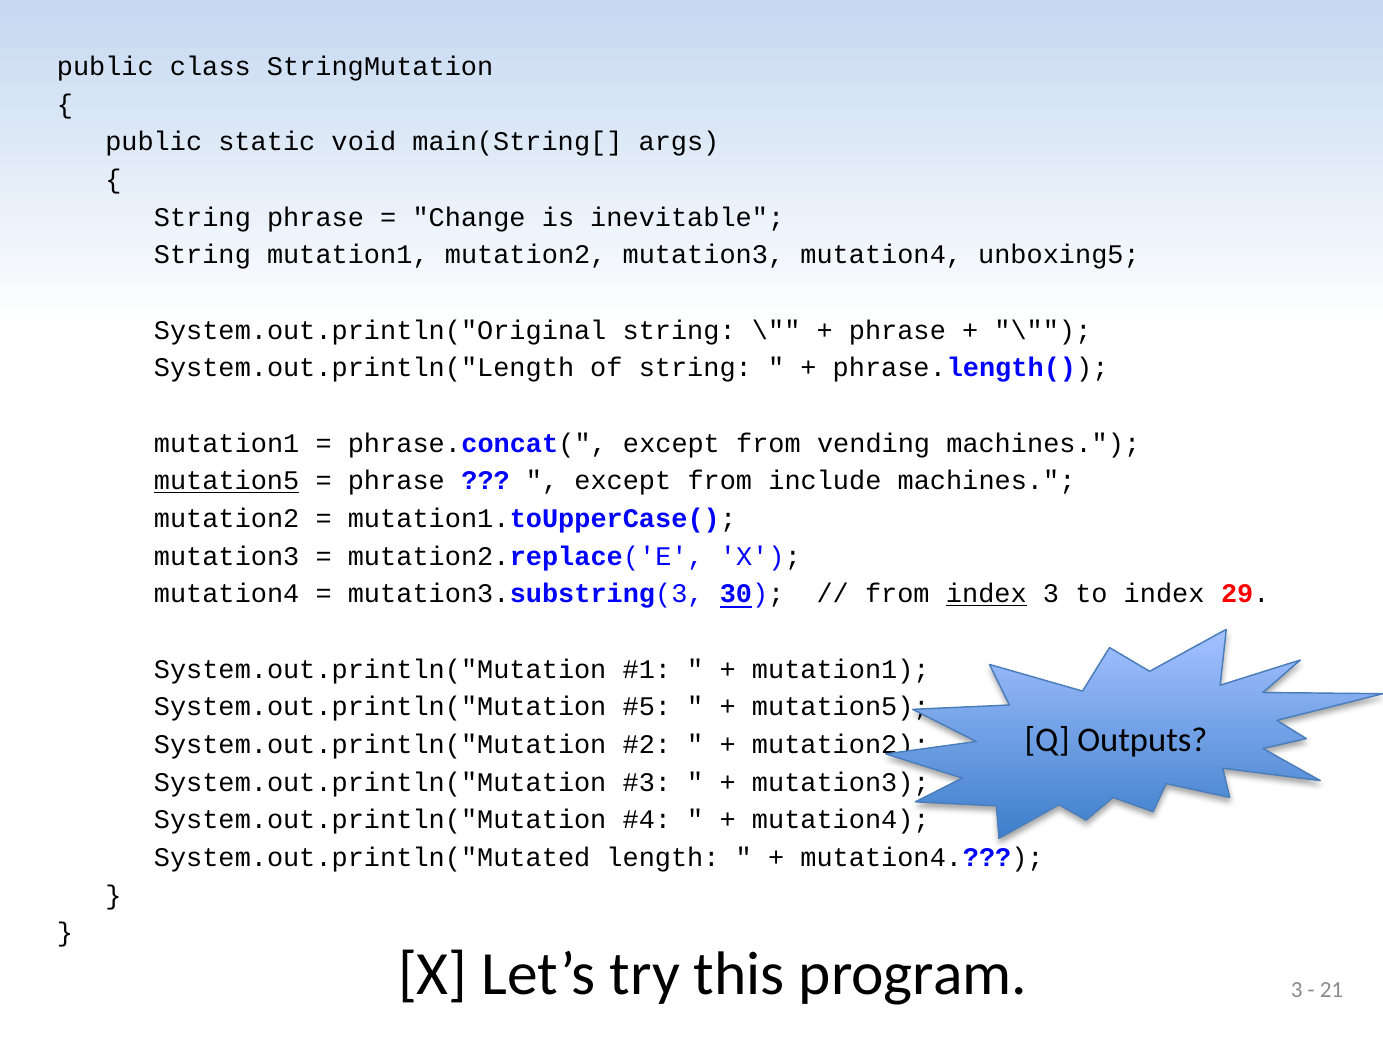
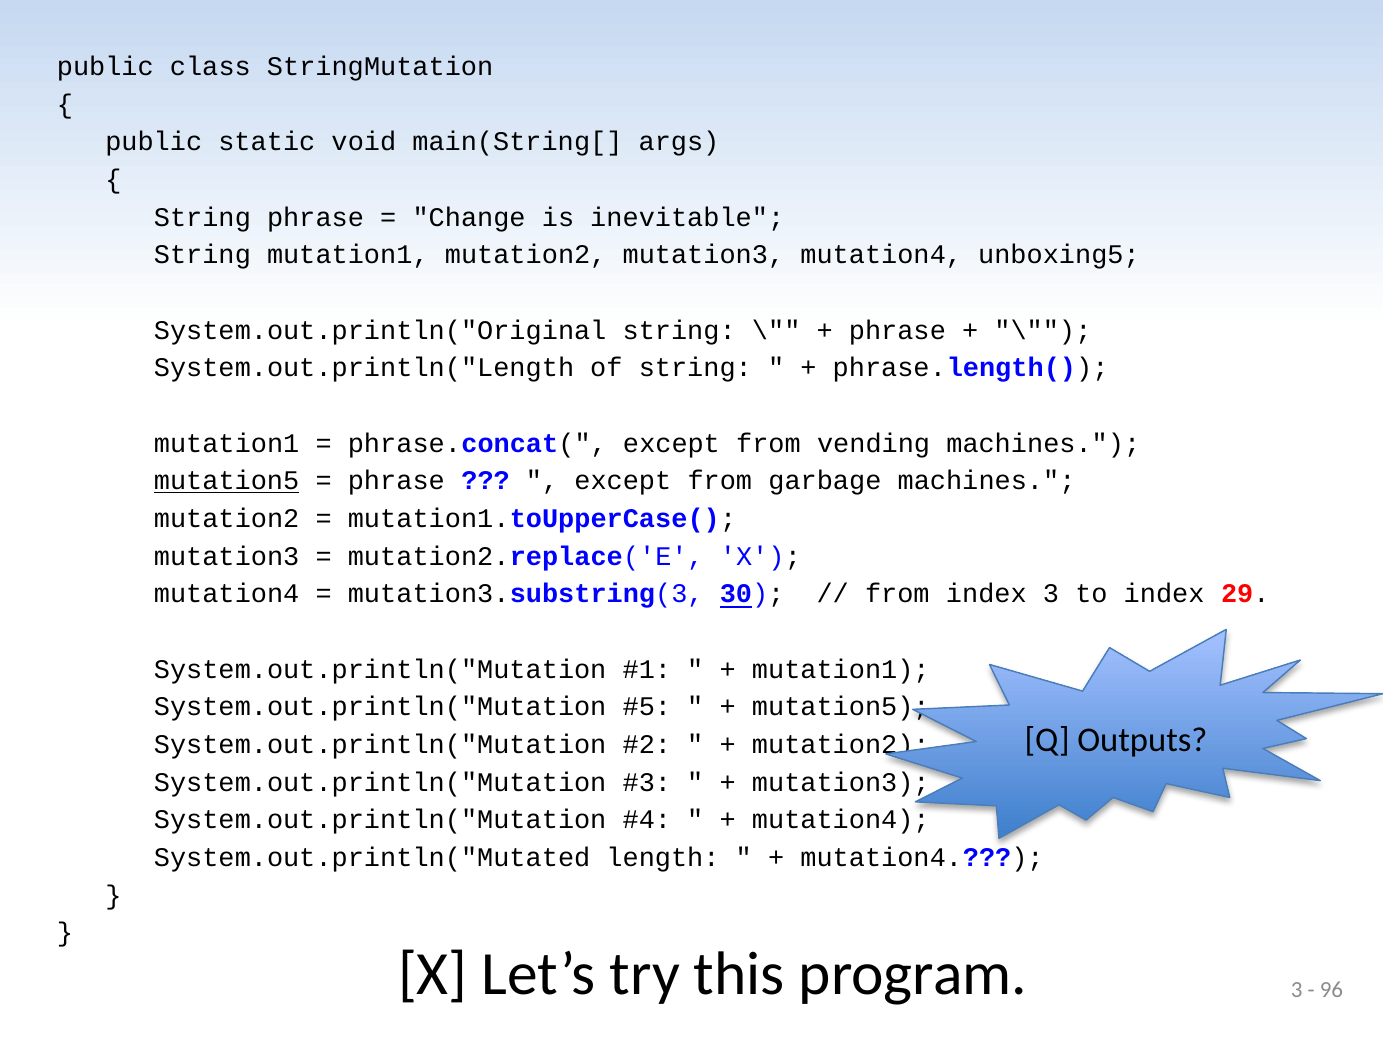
include: include -> garbage
index at (986, 594) underline: present -> none
21: 21 -> 96
